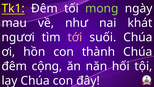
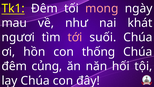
mong colour: light green -> pink
thành: thành -> thống
cộng: cộng -> củng
